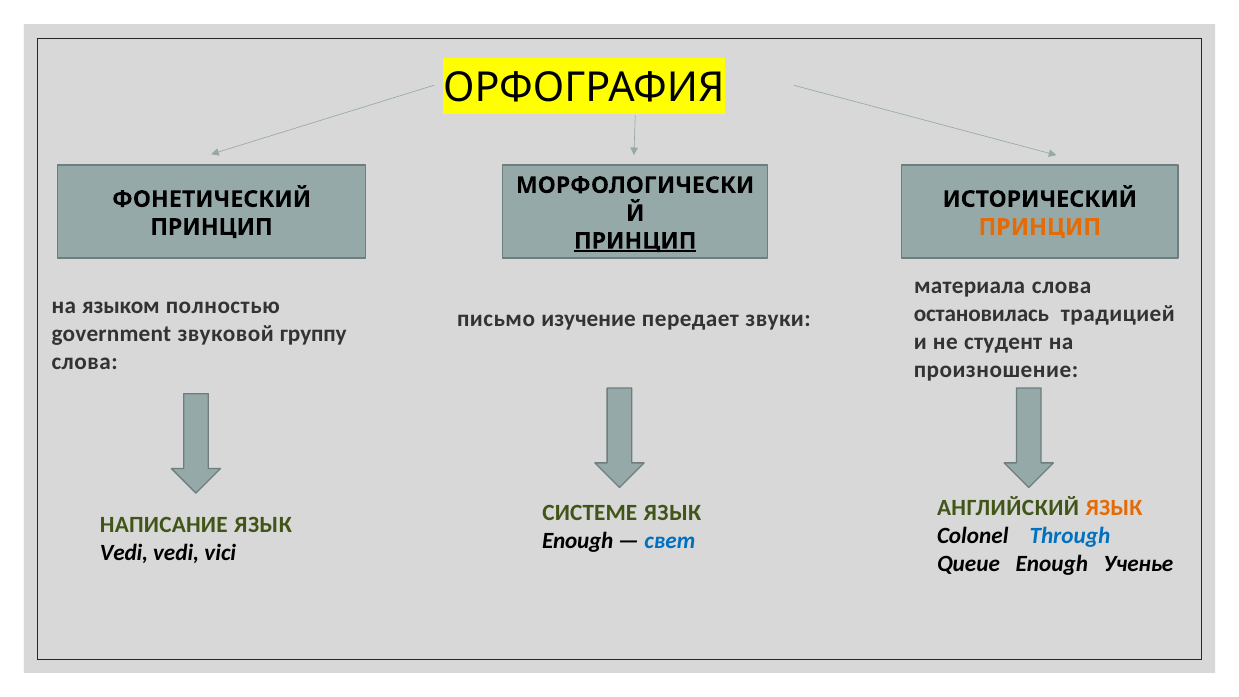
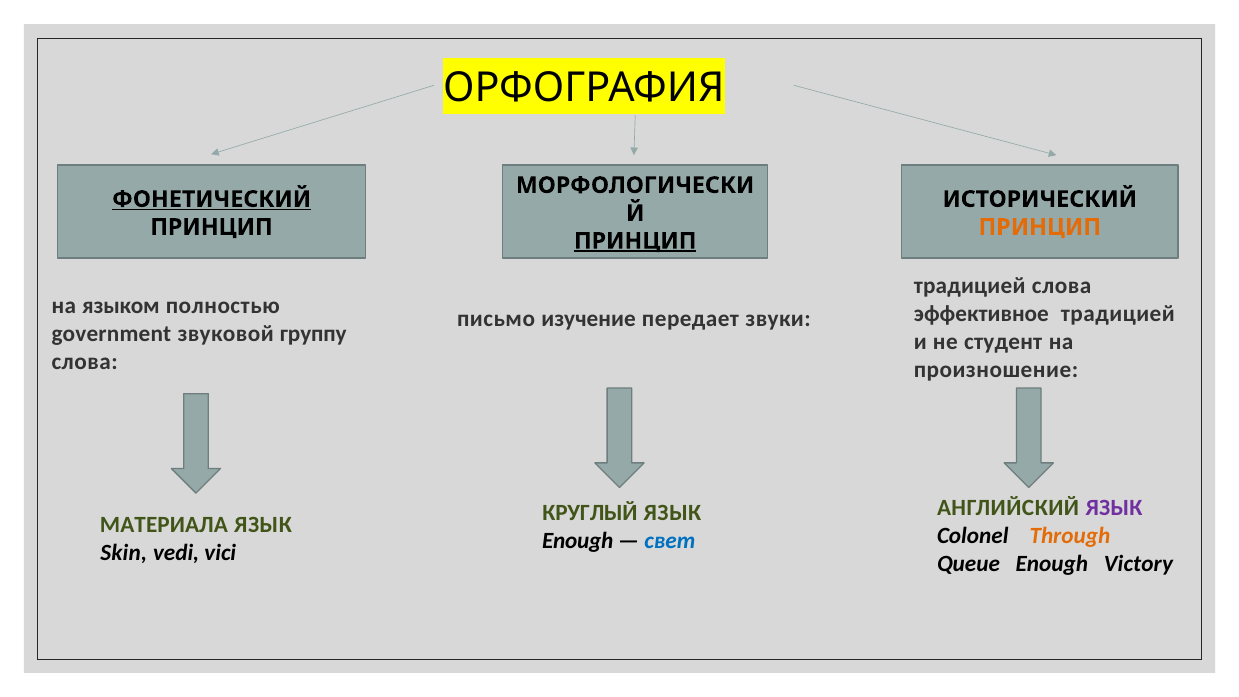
ФОНЕТИЧЕСКИЙ underline: none -> present
материала at (970, 286): материала -> традицией
остановилась: остановилась -> эффективное
ЯЗЫК at (1114, 508) colour: orange -> purple
СИСТЕМЕ: СИСТЕМЕ -> КРУГЛЫЙ
НАПИСАНИЕ: НАПИСАНИЕ -> МАТЕРИАЛА
Through colour: blue -> orange
Vedi at (124, 553): Vedi -> Skin
Ученье: Ученье -> Victory
